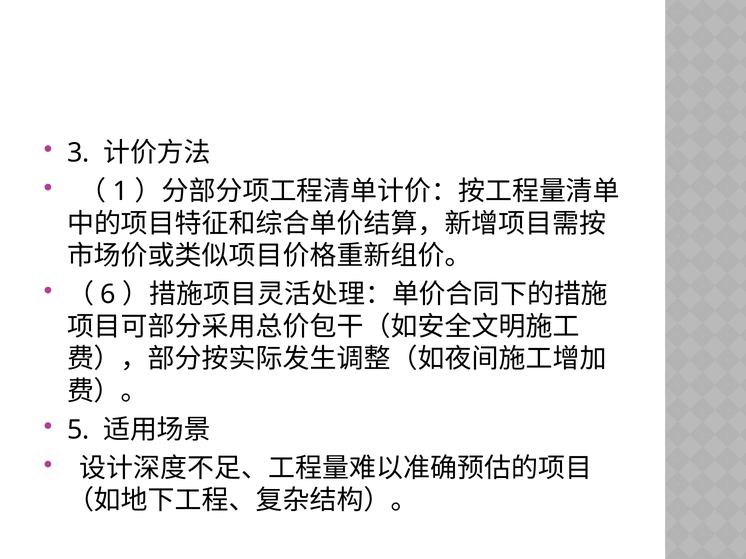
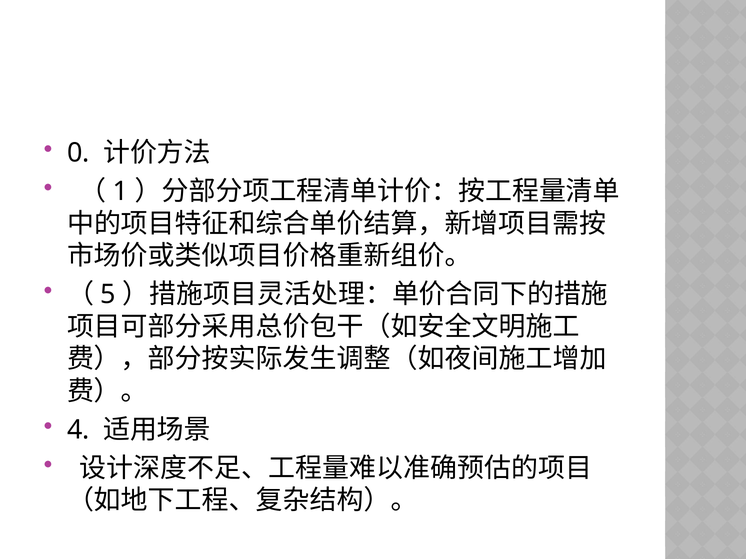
3: 3 -> 0
6: 6 -> 5
5: 5 -> 4
